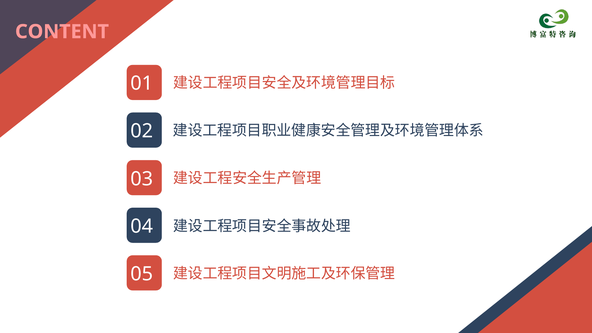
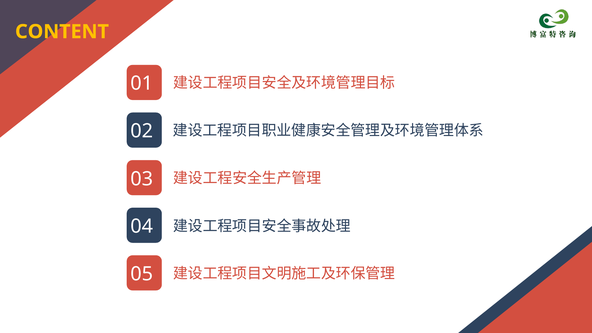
CONTENT colour: pink -> yellow
